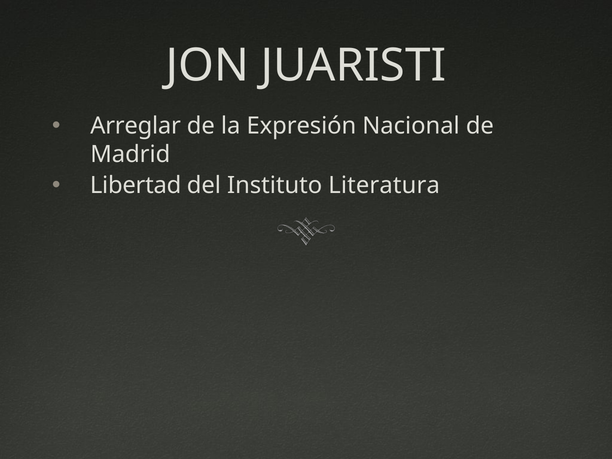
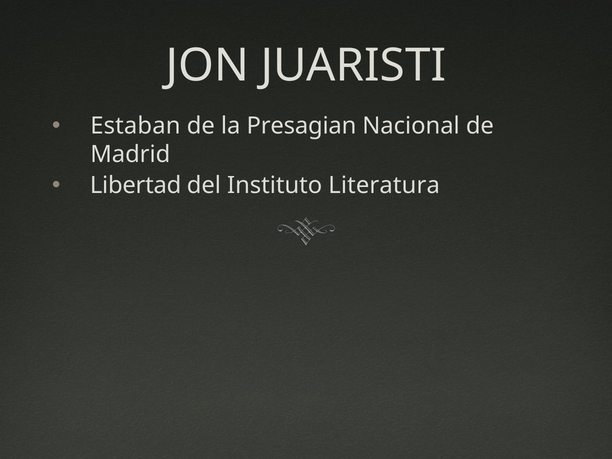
Arreglar: Arreglar -> Estaban
Expresión: Expresión -> Presagian
